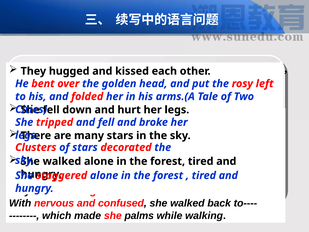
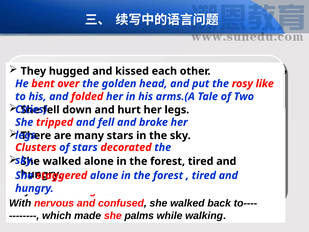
left: left -> like
